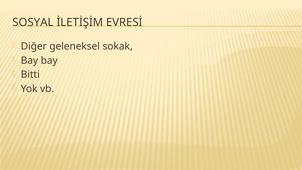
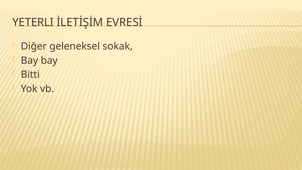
SOSYAL: SOSYAL -> YETERLI
